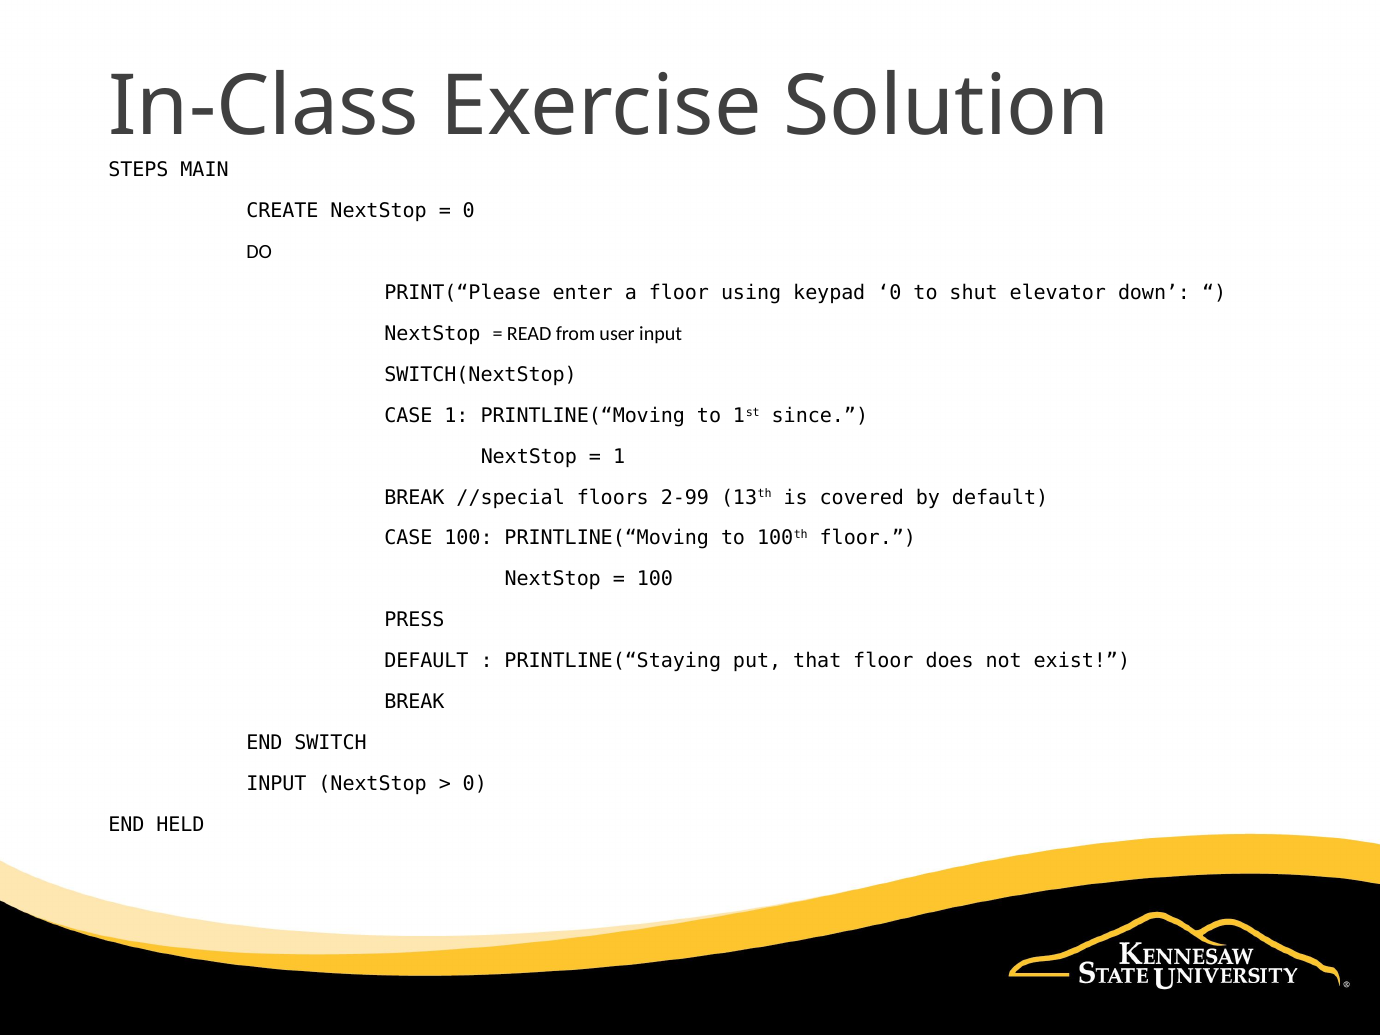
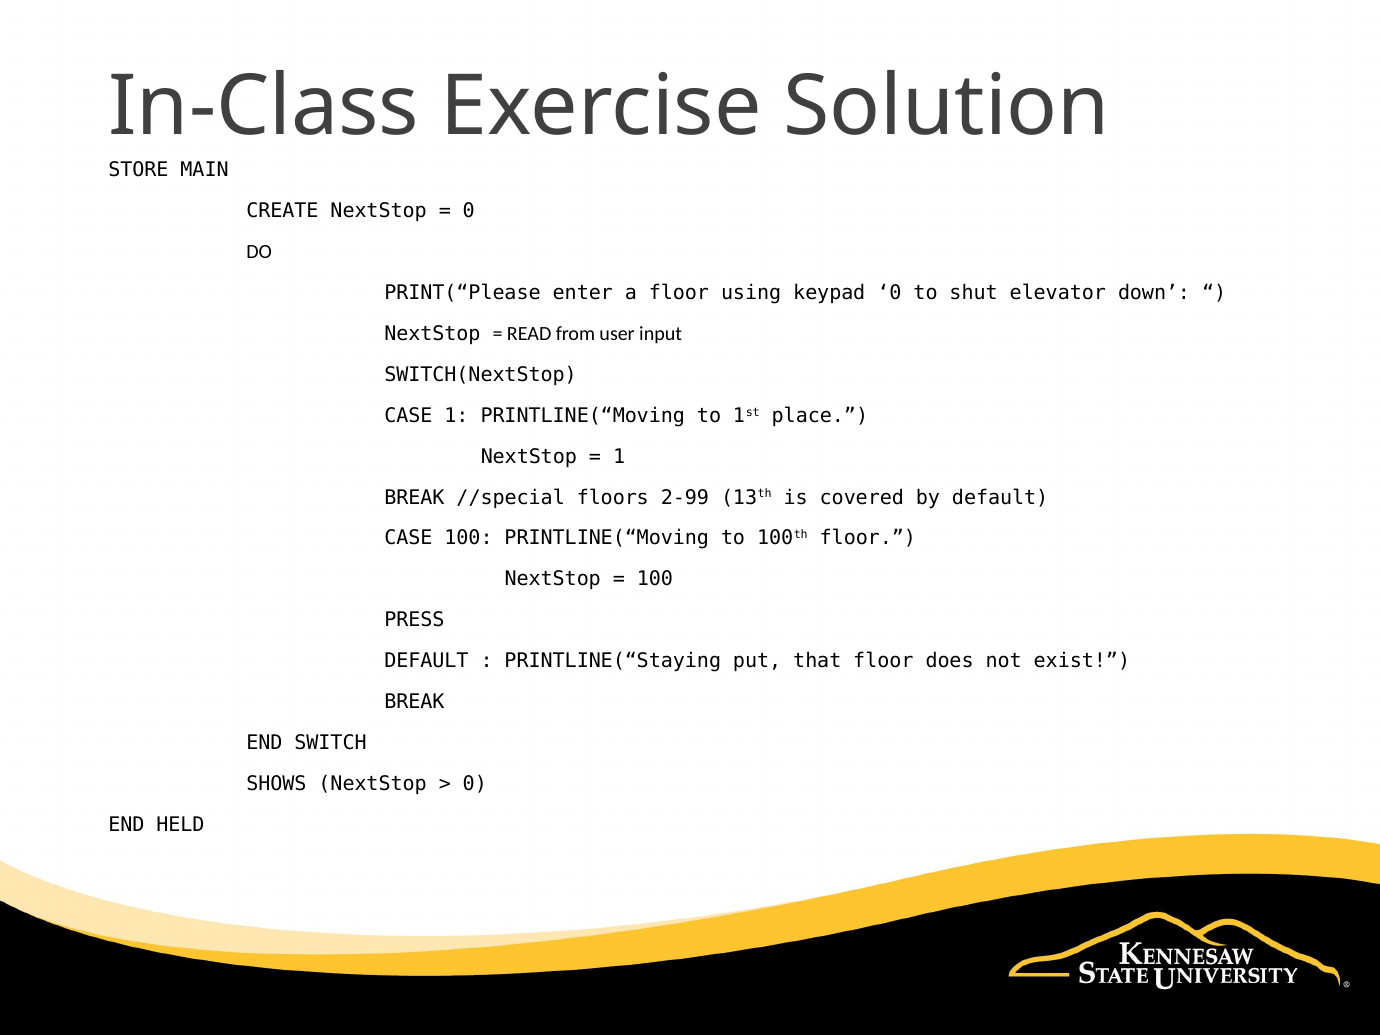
STEPS: STEPS -> STORE
since: since -> place
INPUT at (276, 784): INPUT -> SHOWS
